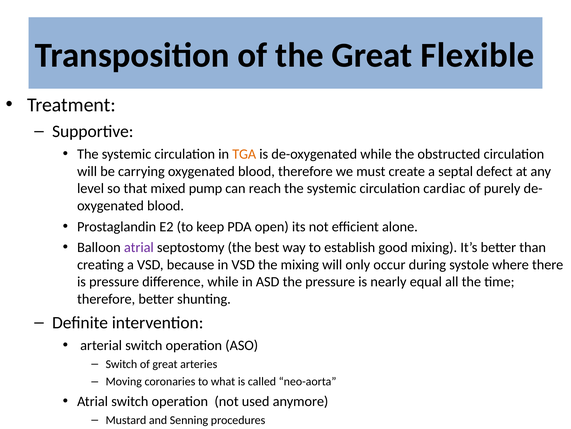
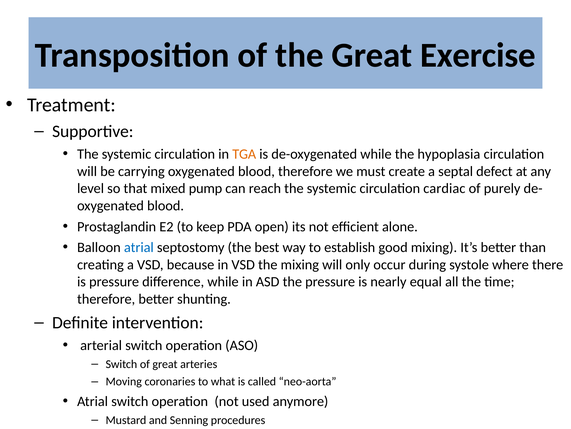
Flexible: Flexible -> Exercise
obstructed: obstructed -> hypoplasia
atrial at (139, 247) colour: purple -> blue
